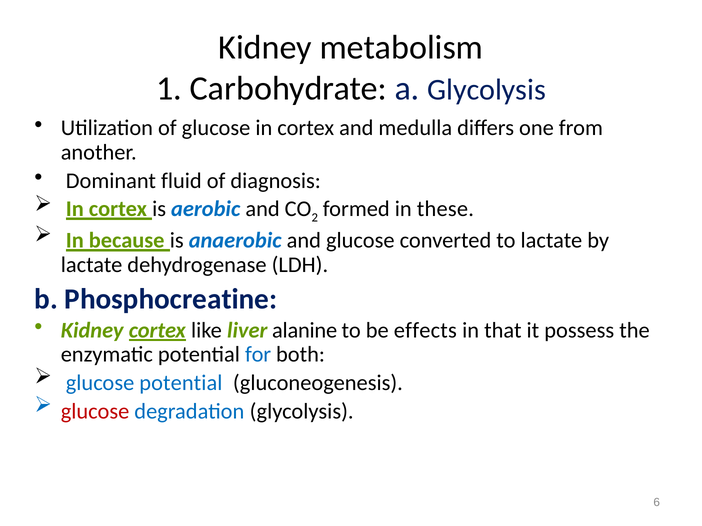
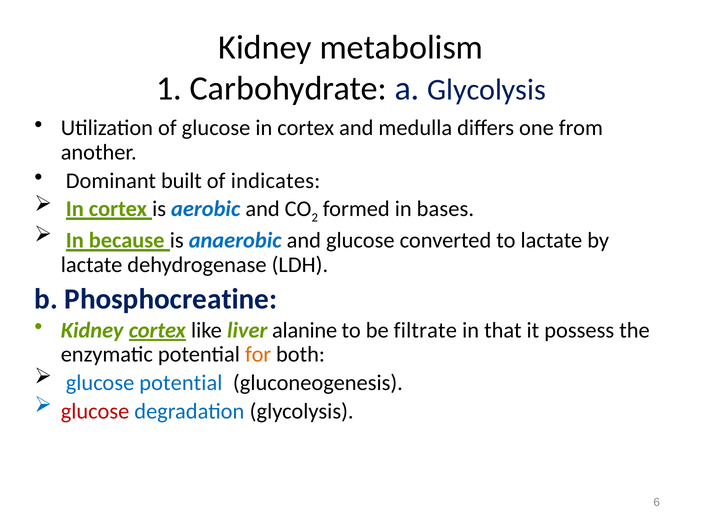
fluid: fluid -> built
diagnosis: diagnosis -> indicates
these: these -> bases
effects: effects -> filtrate
for colour: blue -> orange
